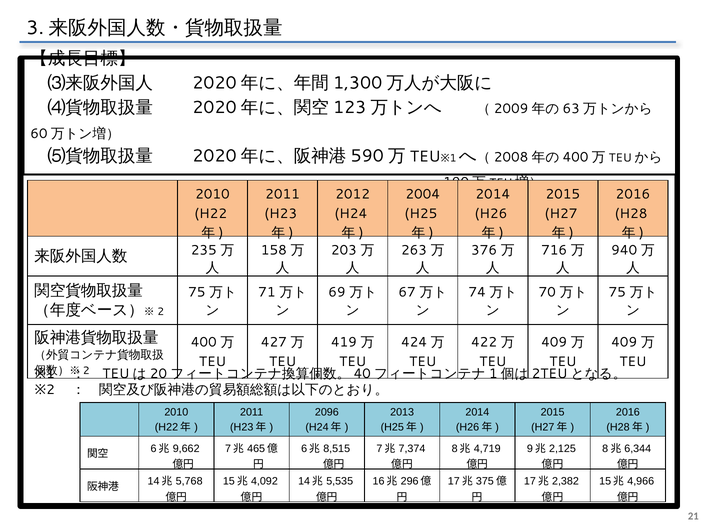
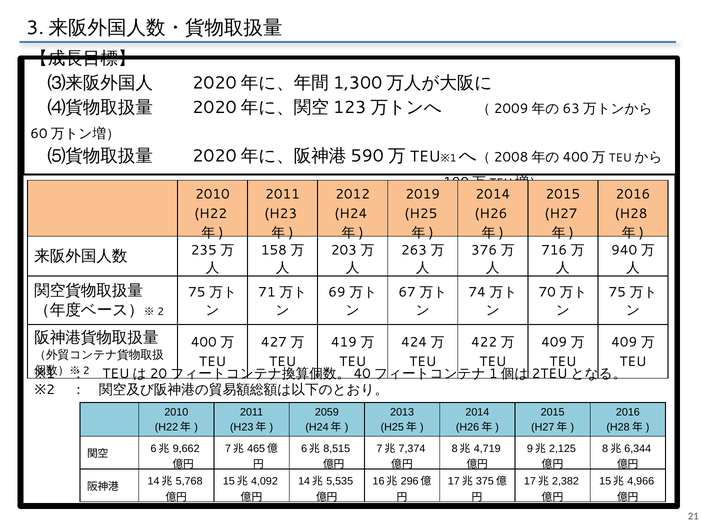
2004: 2004 -> 2019
2096: 2096 -> 2059
